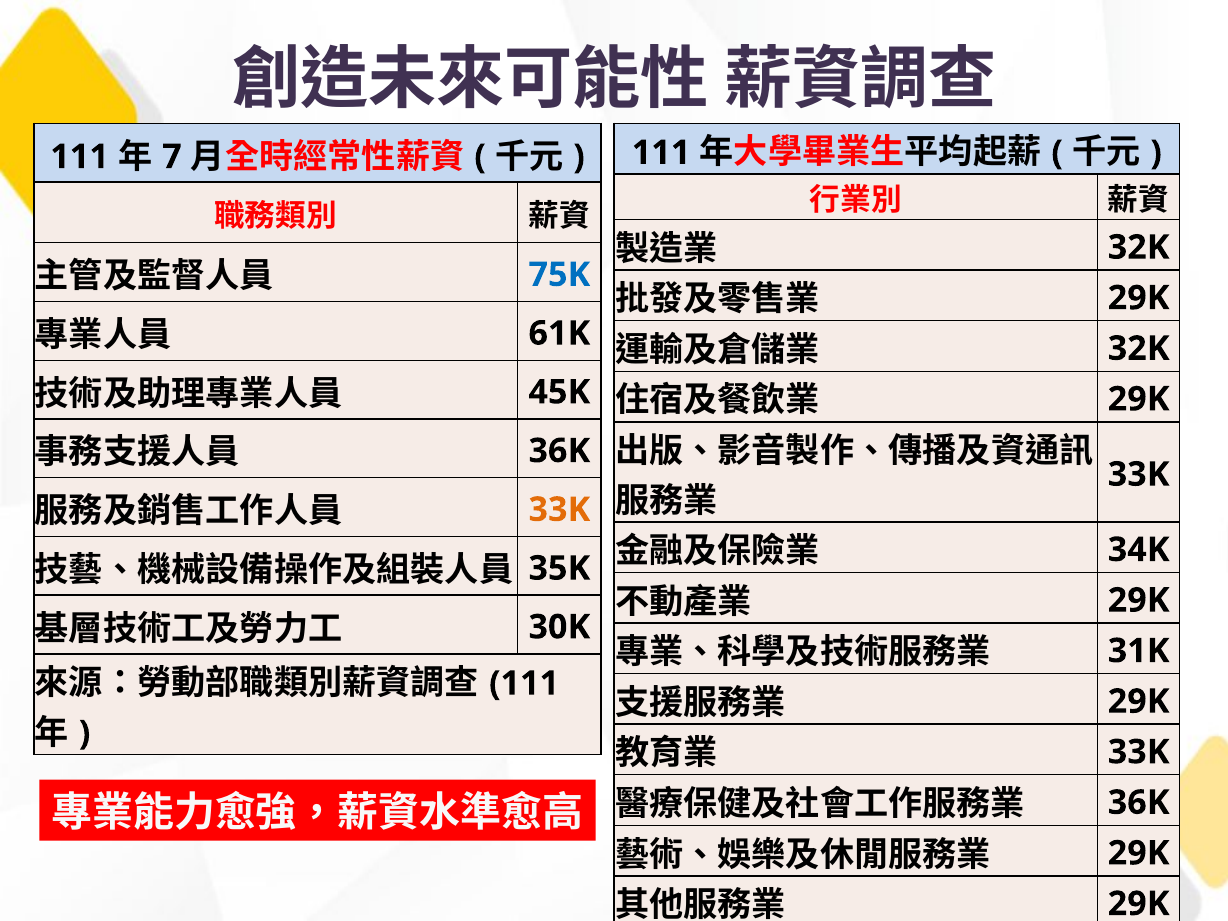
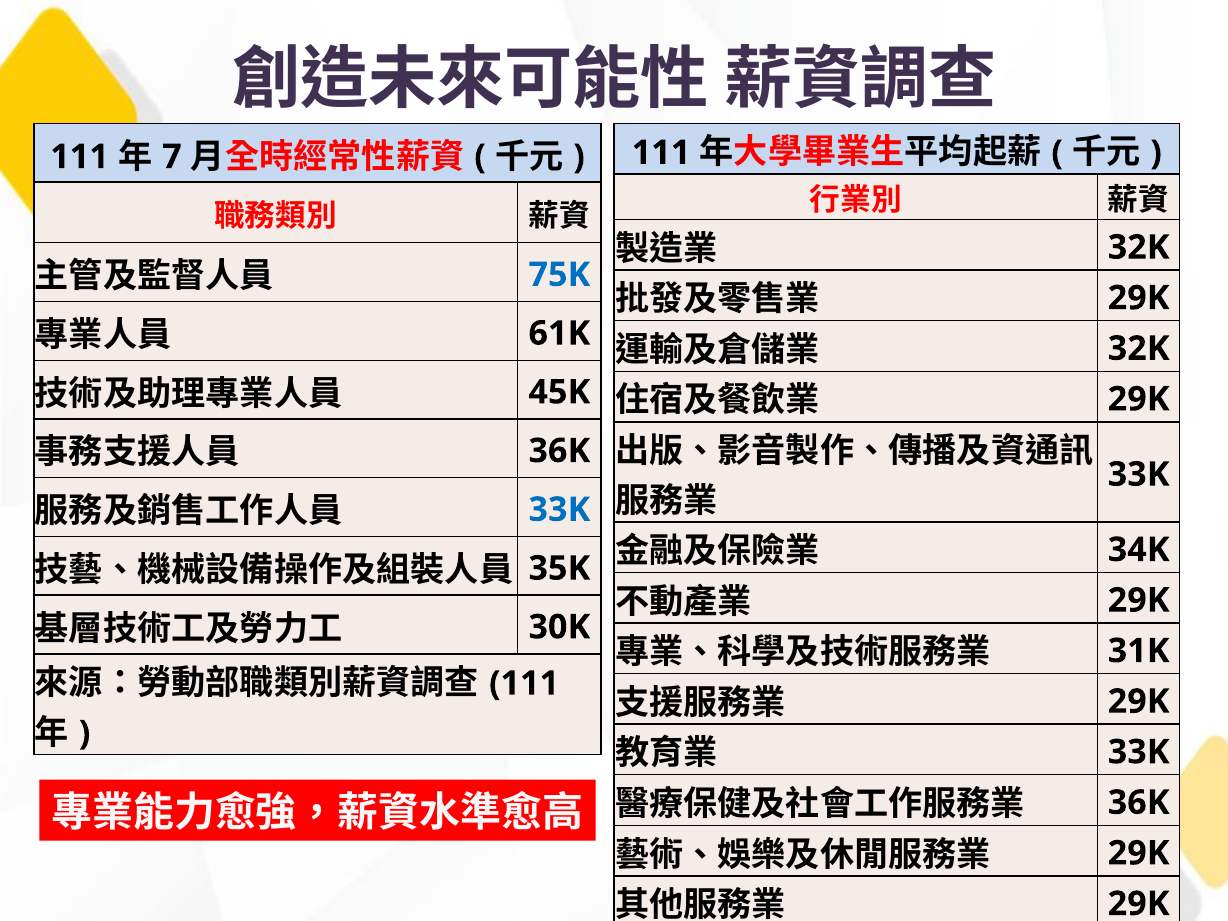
33K at (559, 510) colour: orange -> blue
